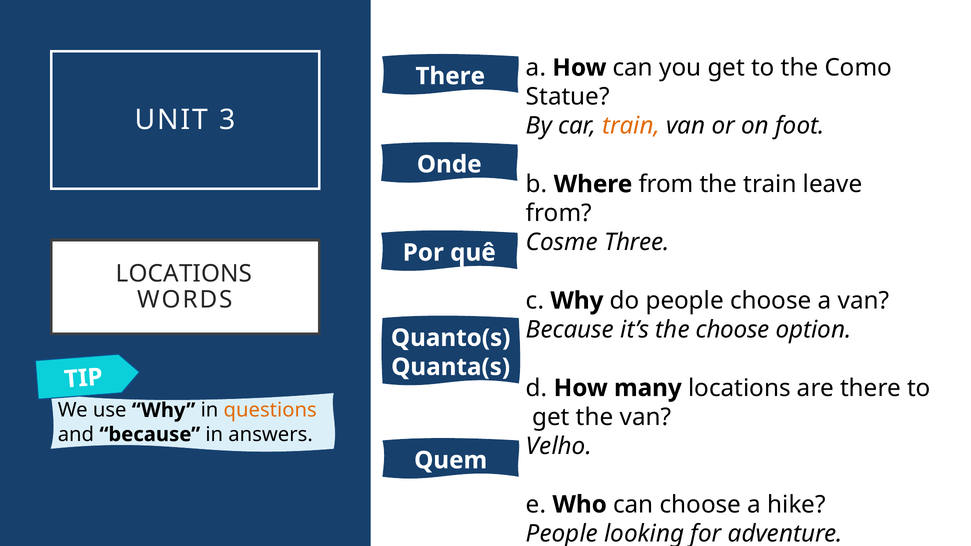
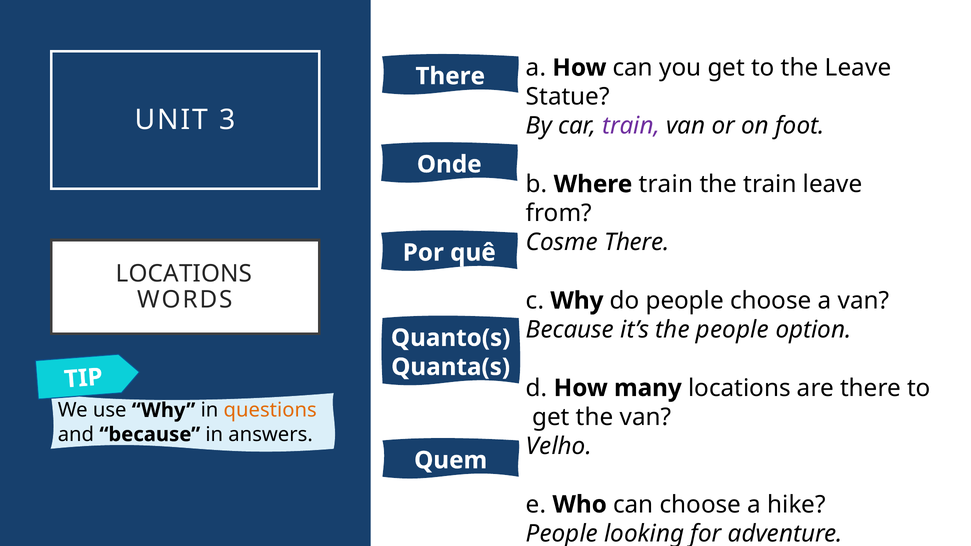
the Como: Como -> Leave
train at (631, 126) colour: orange -> purple
Where from: from -> train
Cosme Three: Three -> There
the choose: choose -> people
